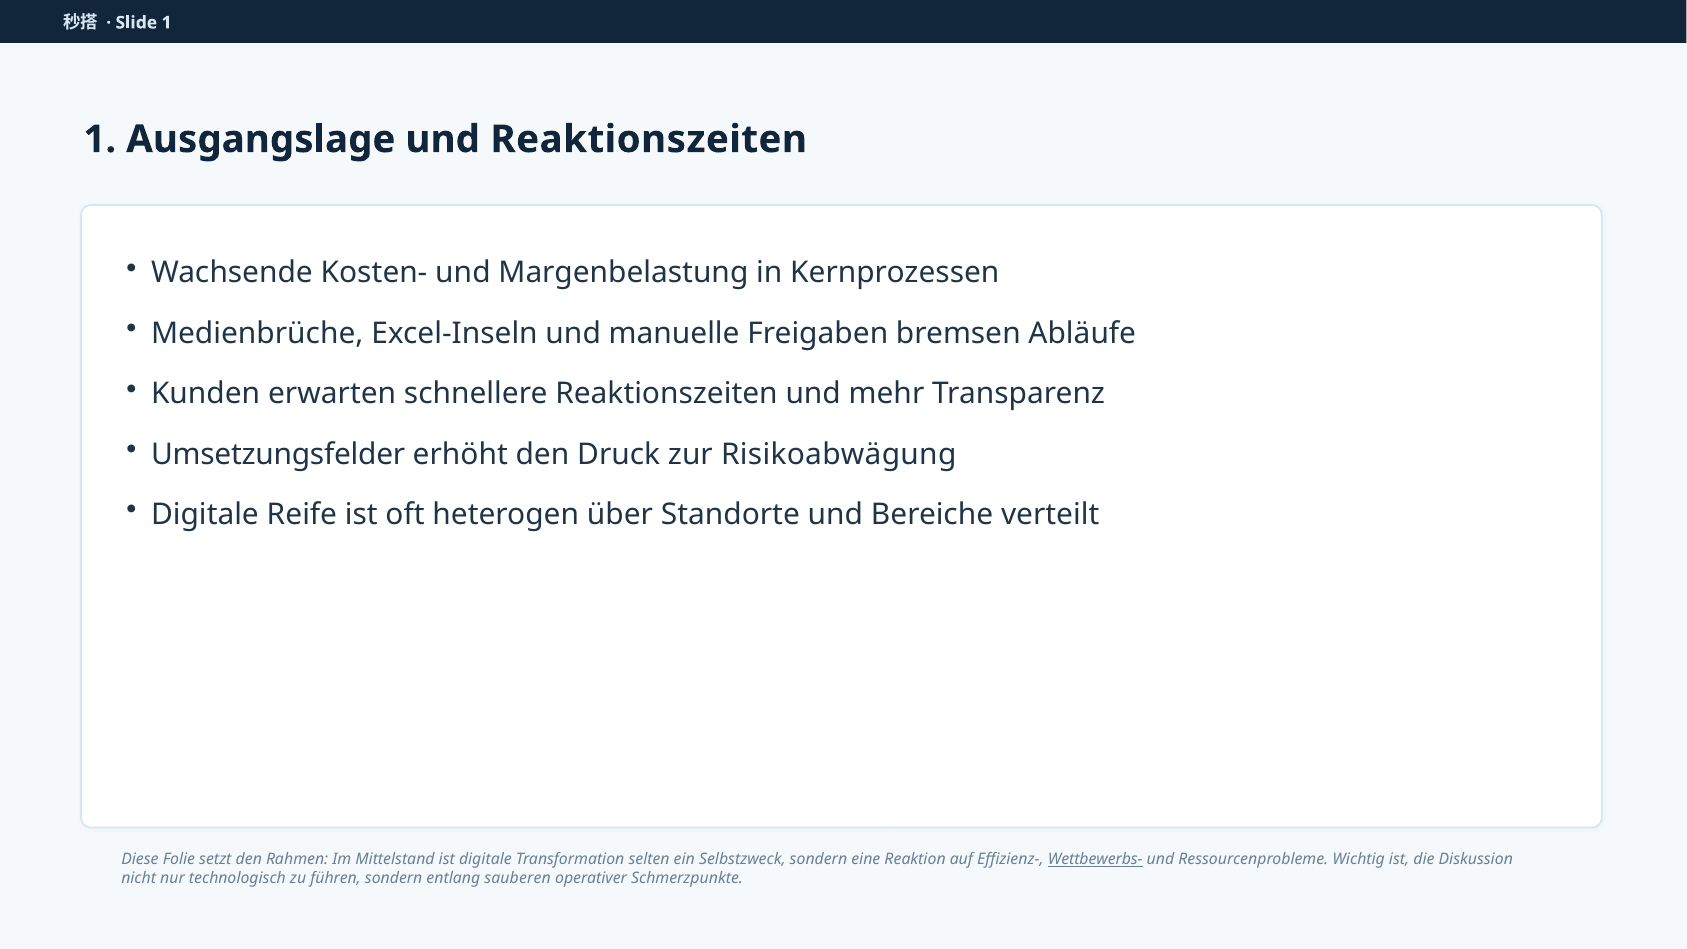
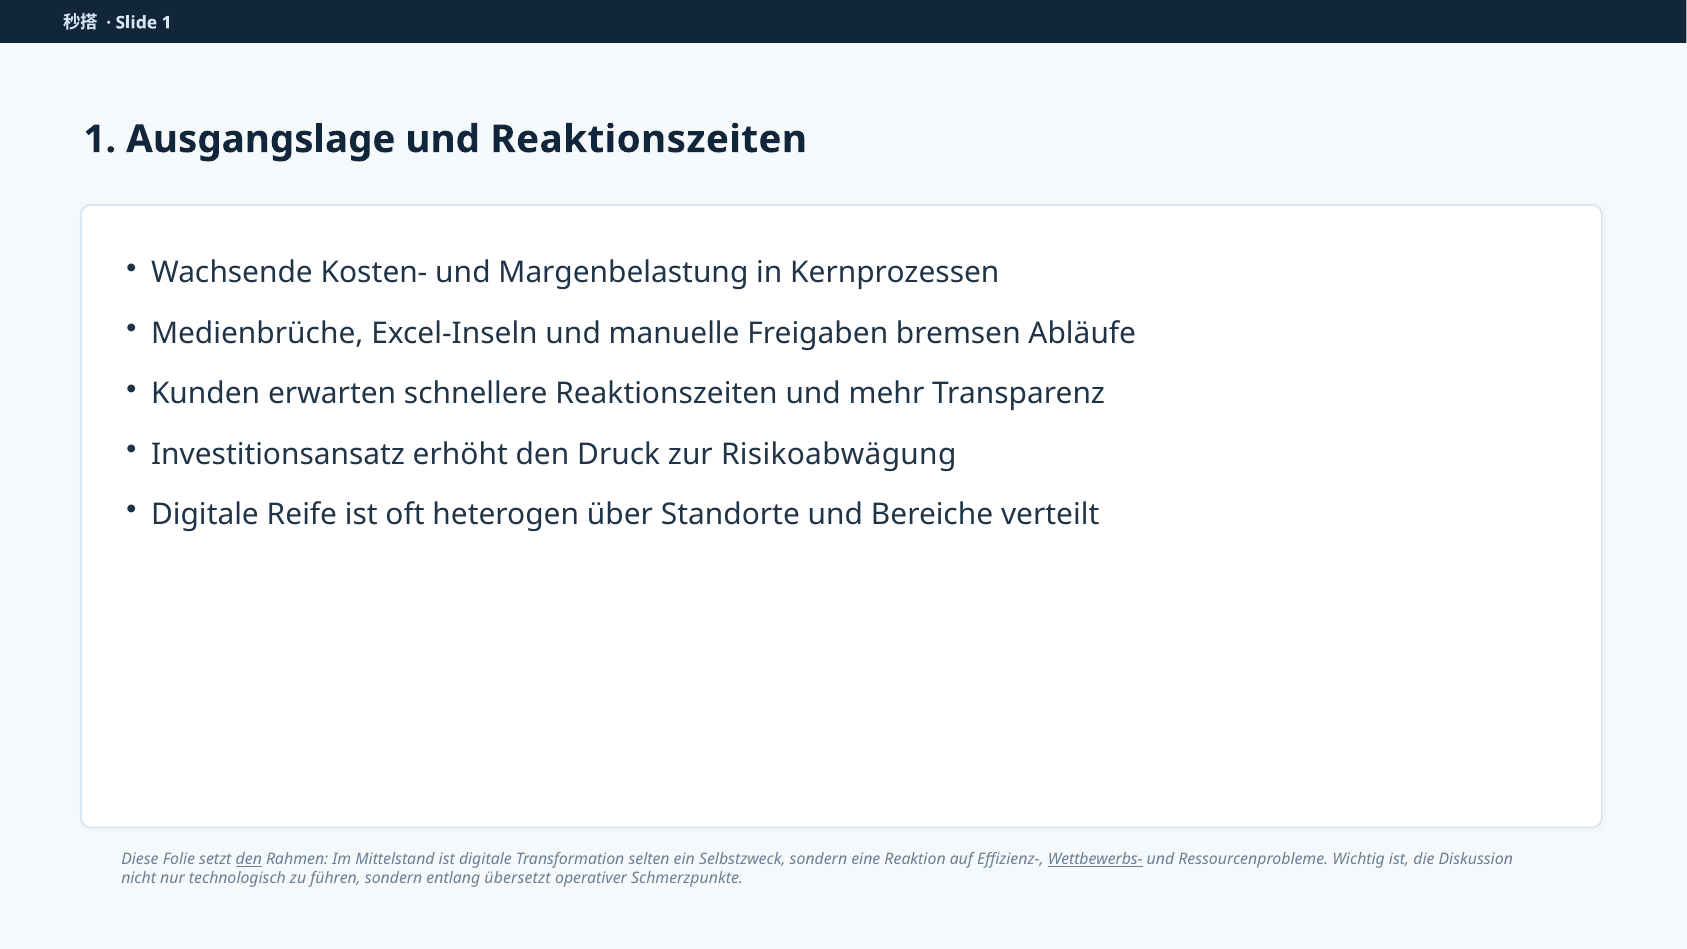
Umsetzungsfelder: Umsetzungsfelder -> Investitionsansatz
den at (249, 860) underline: none -> present
sauberen: sauberen -> übersetzt
